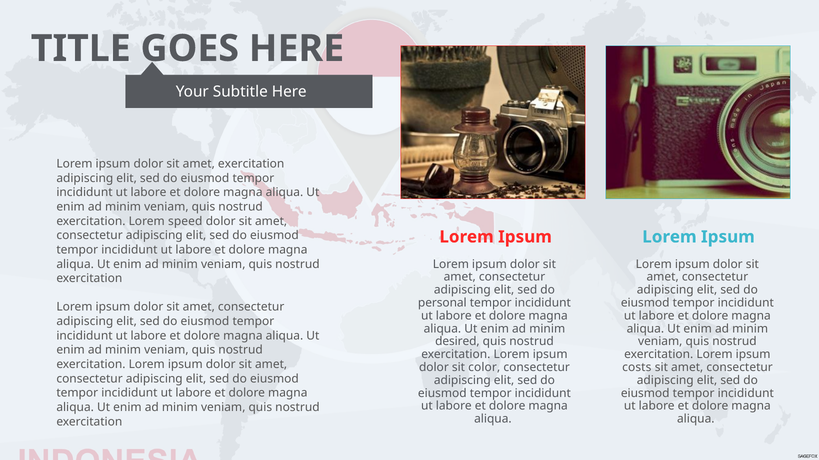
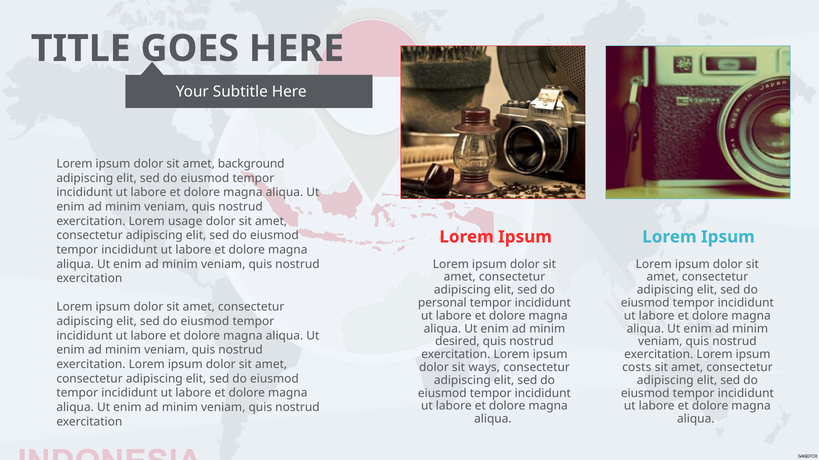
amet exercitation: exercitation -> background
speed: speed -> usage
color: color -> ways
